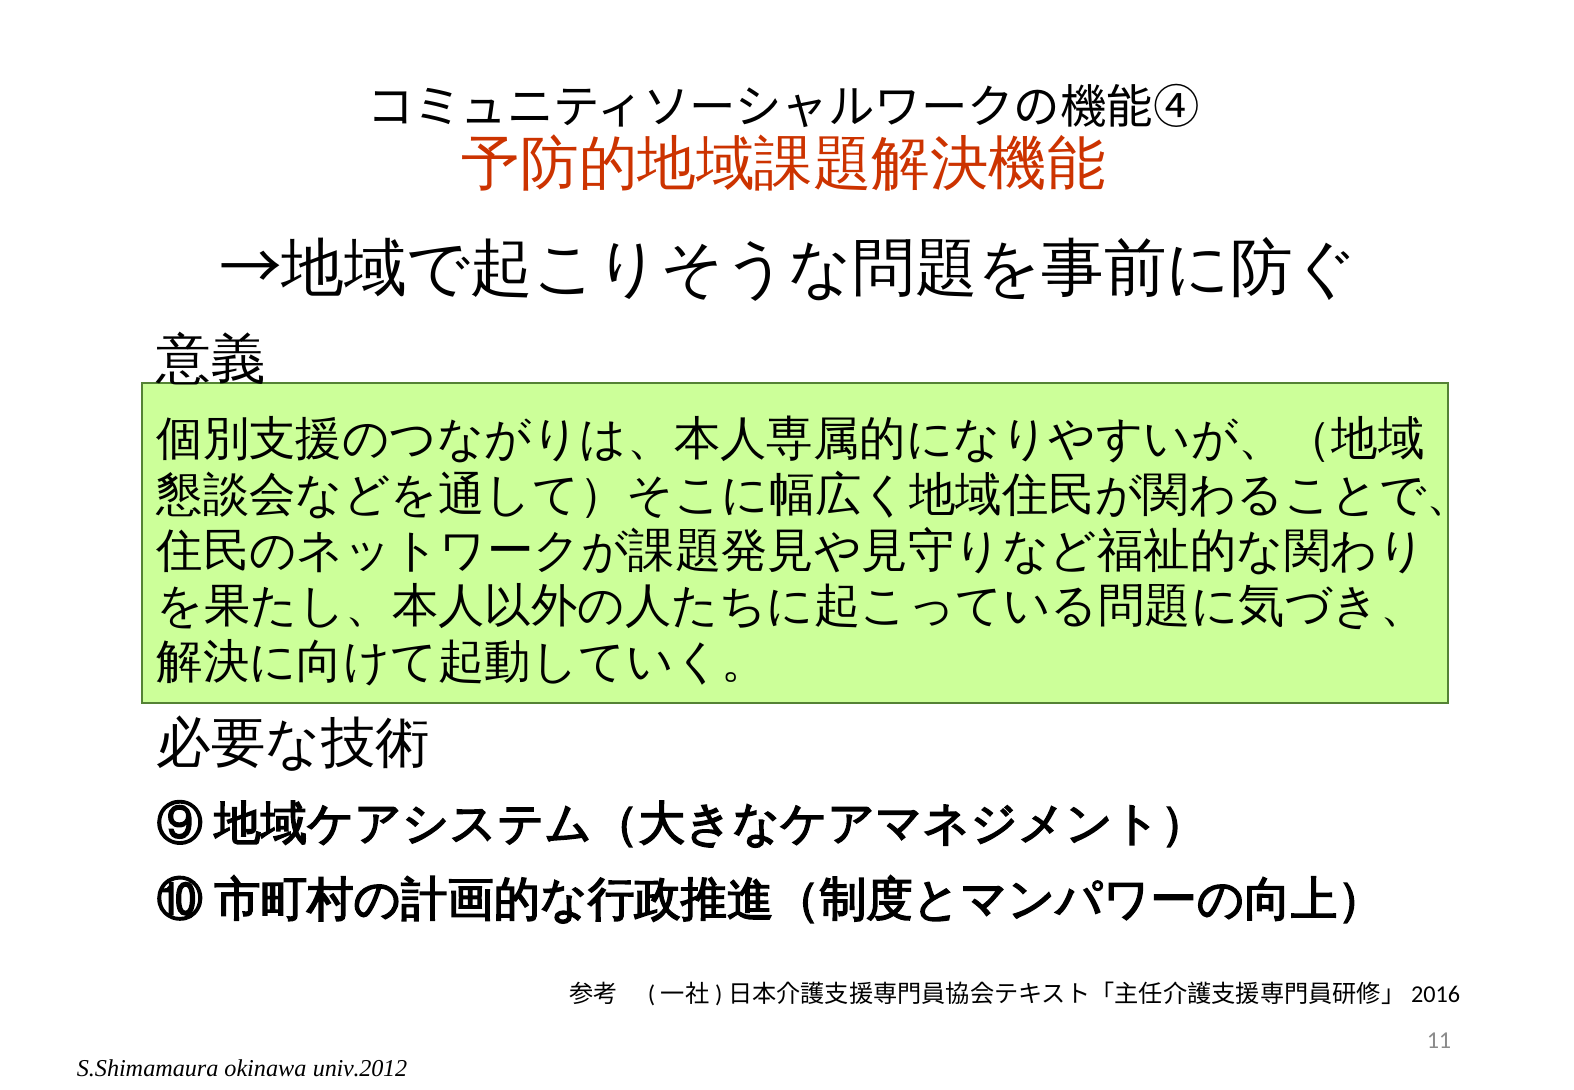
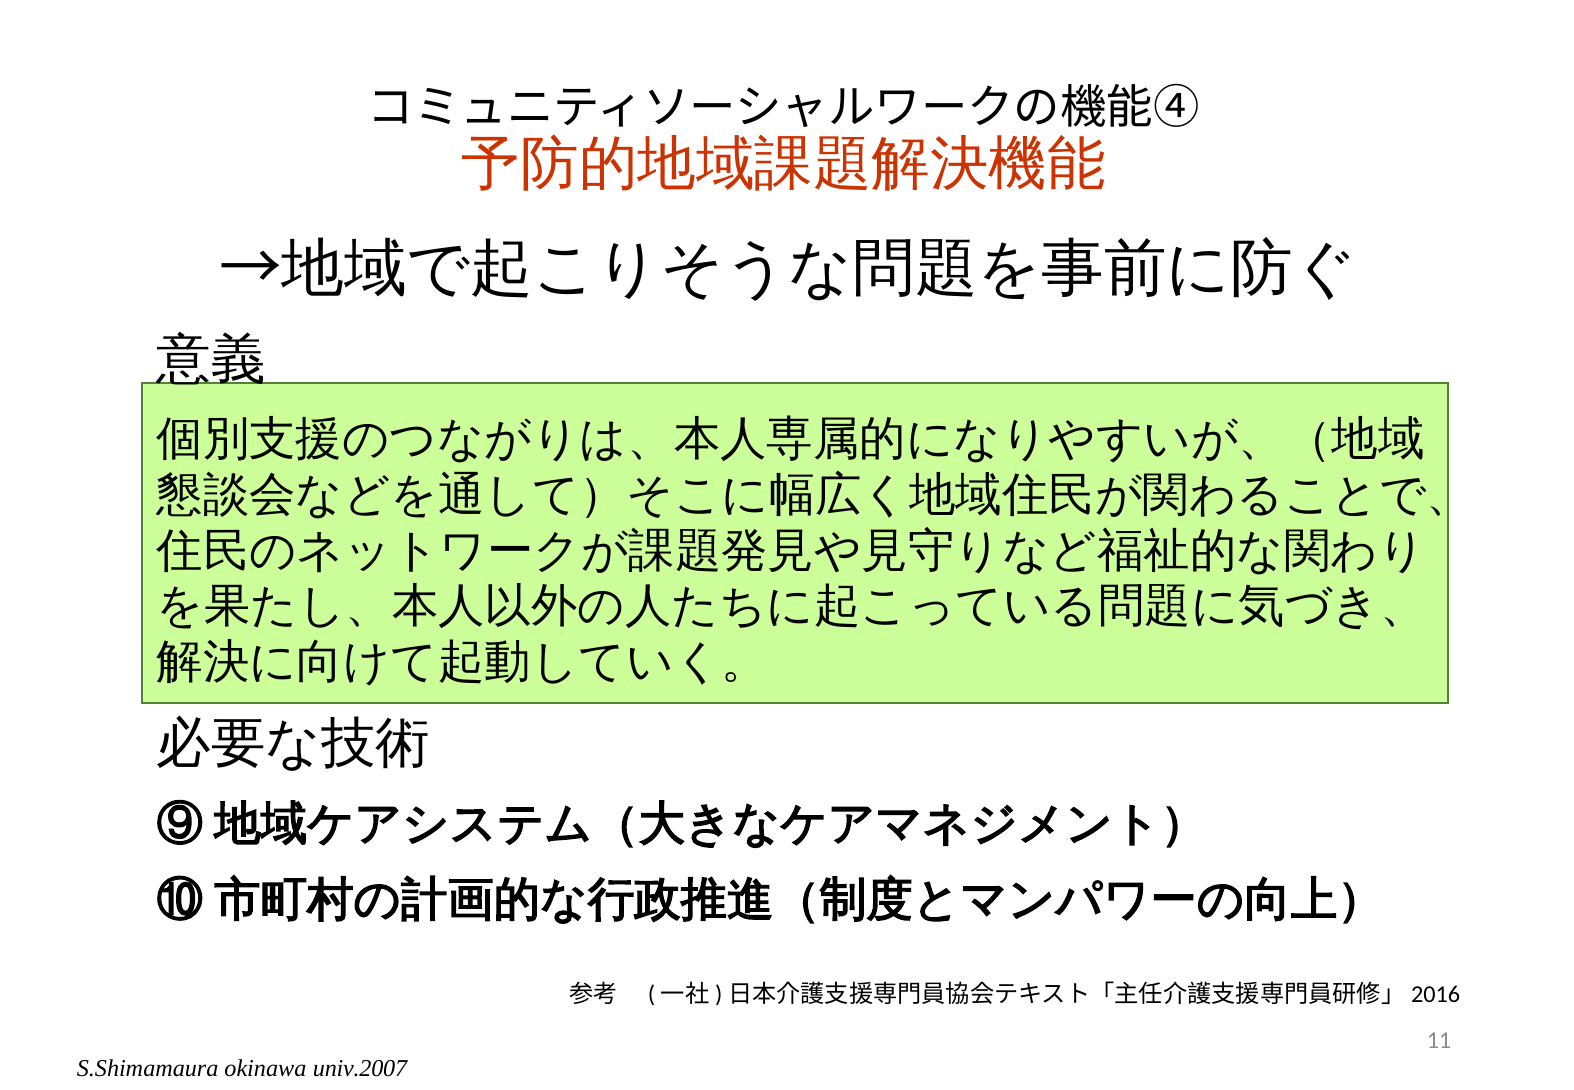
univ.2012: univ.2012 -> univ.2007
